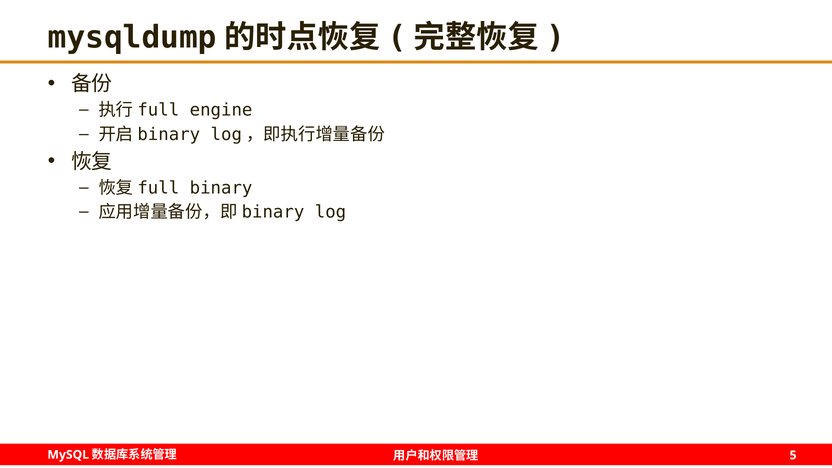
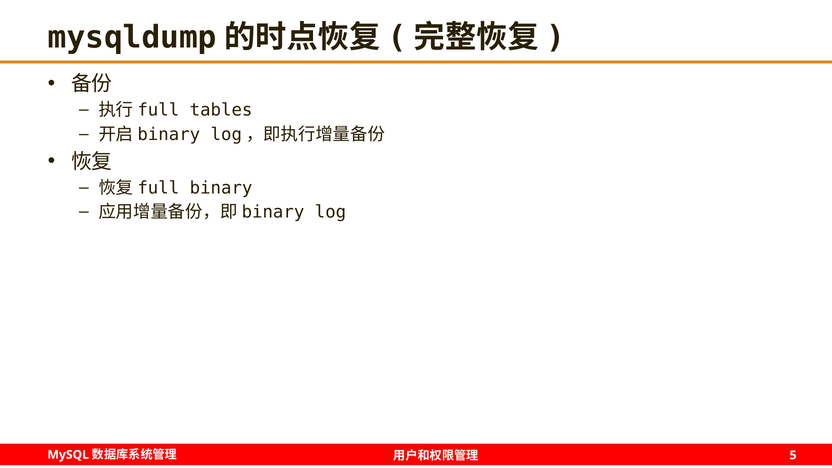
engine: engine -> tables
